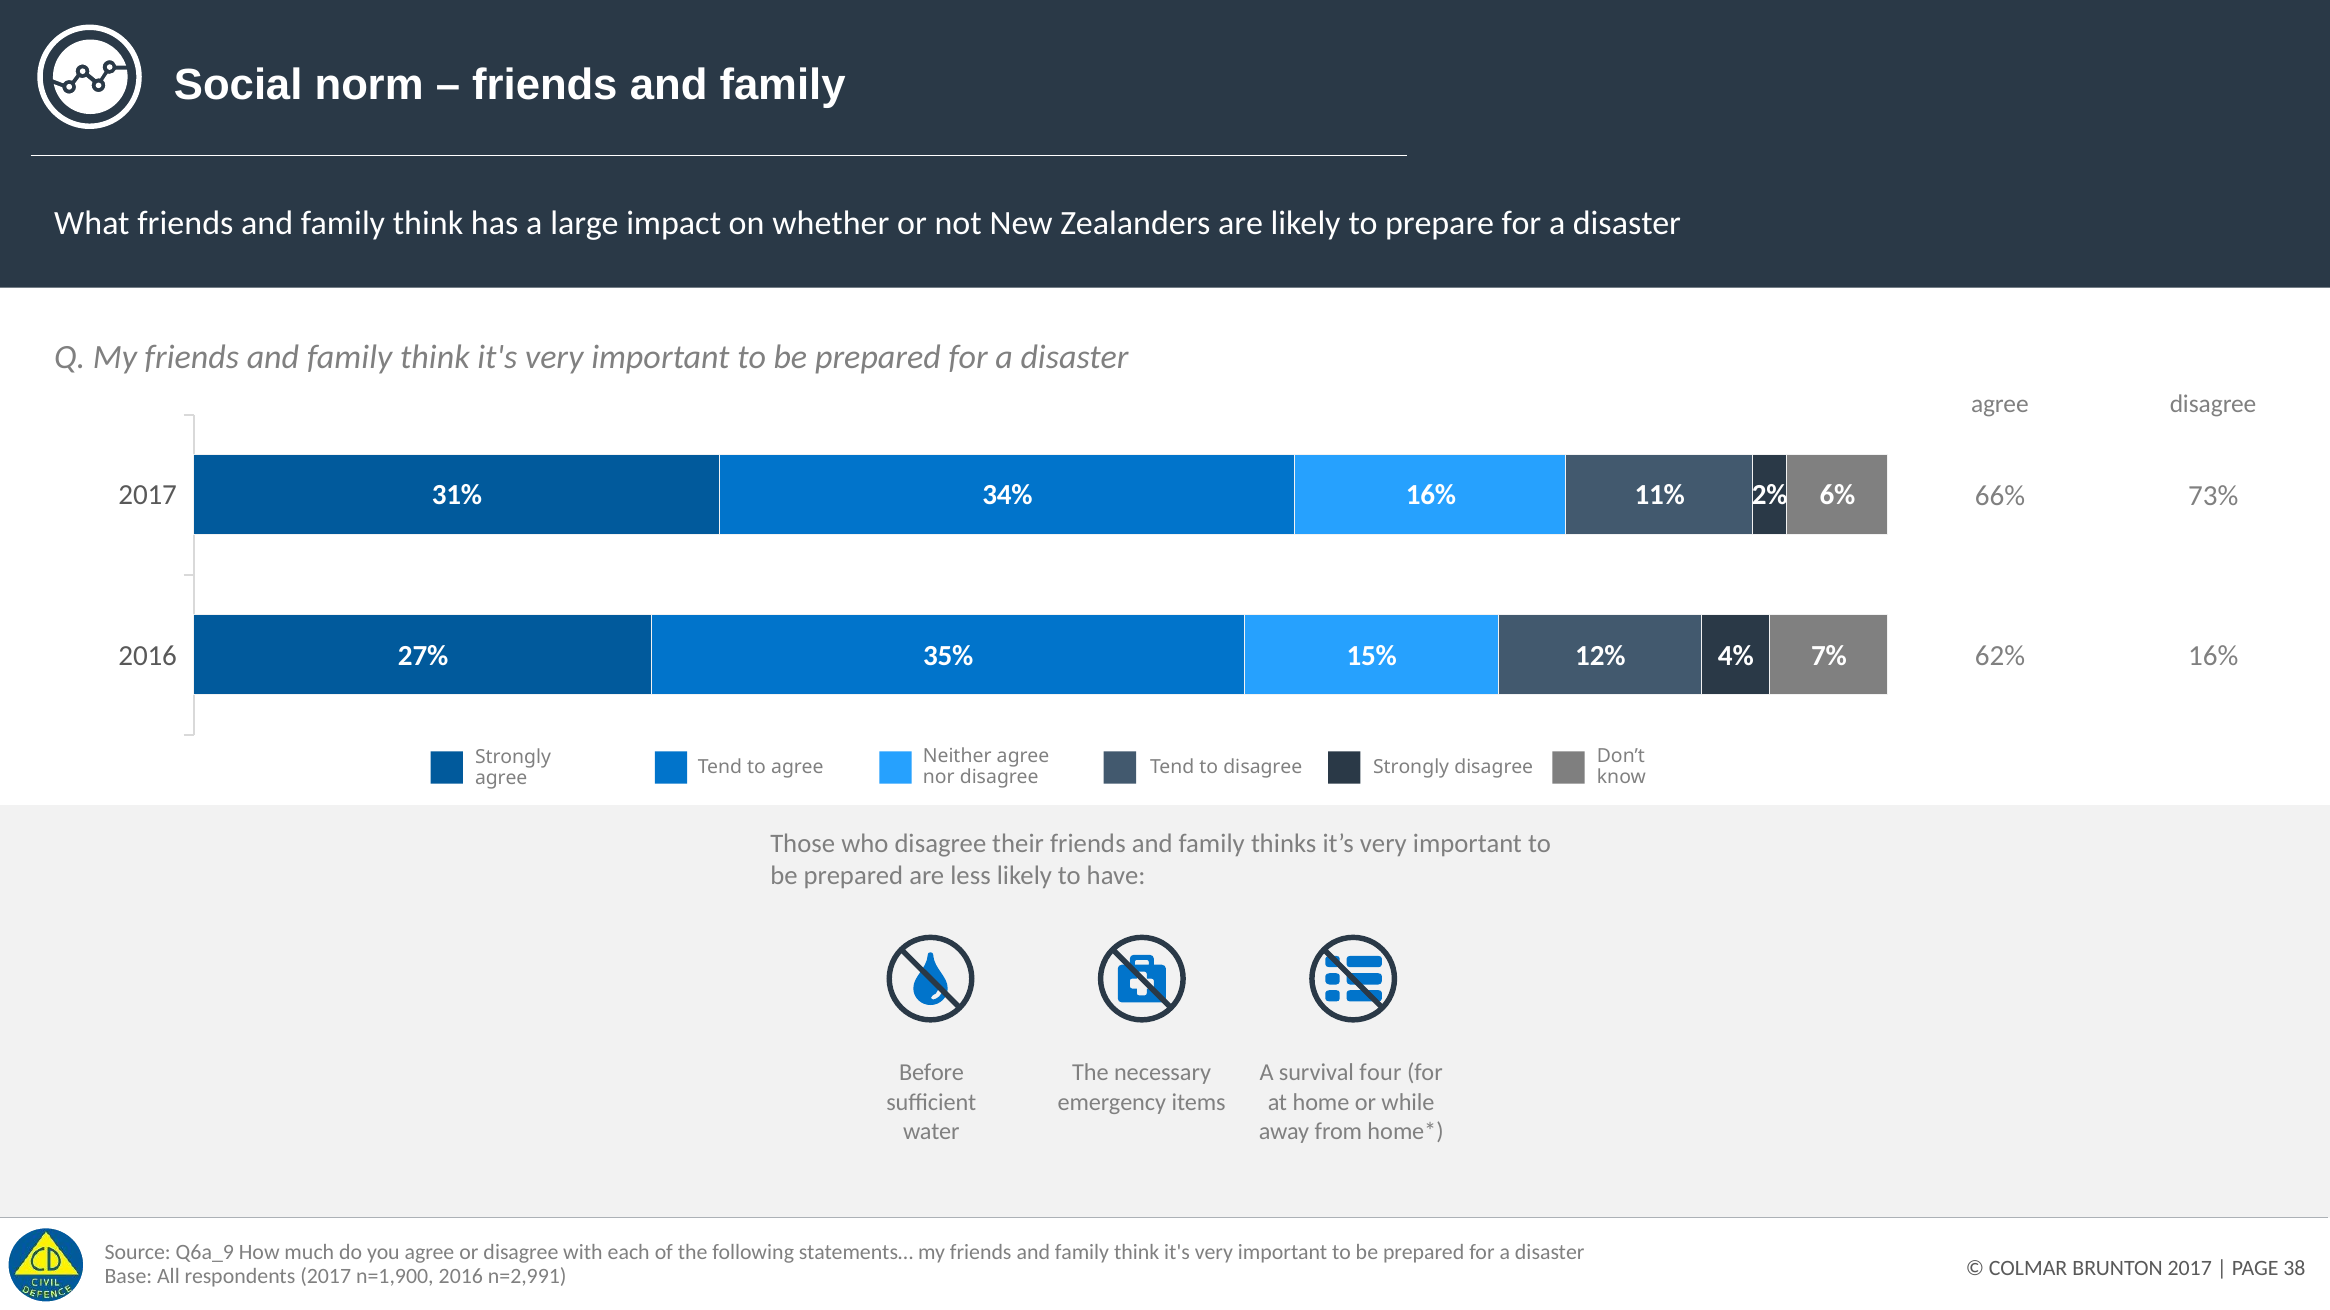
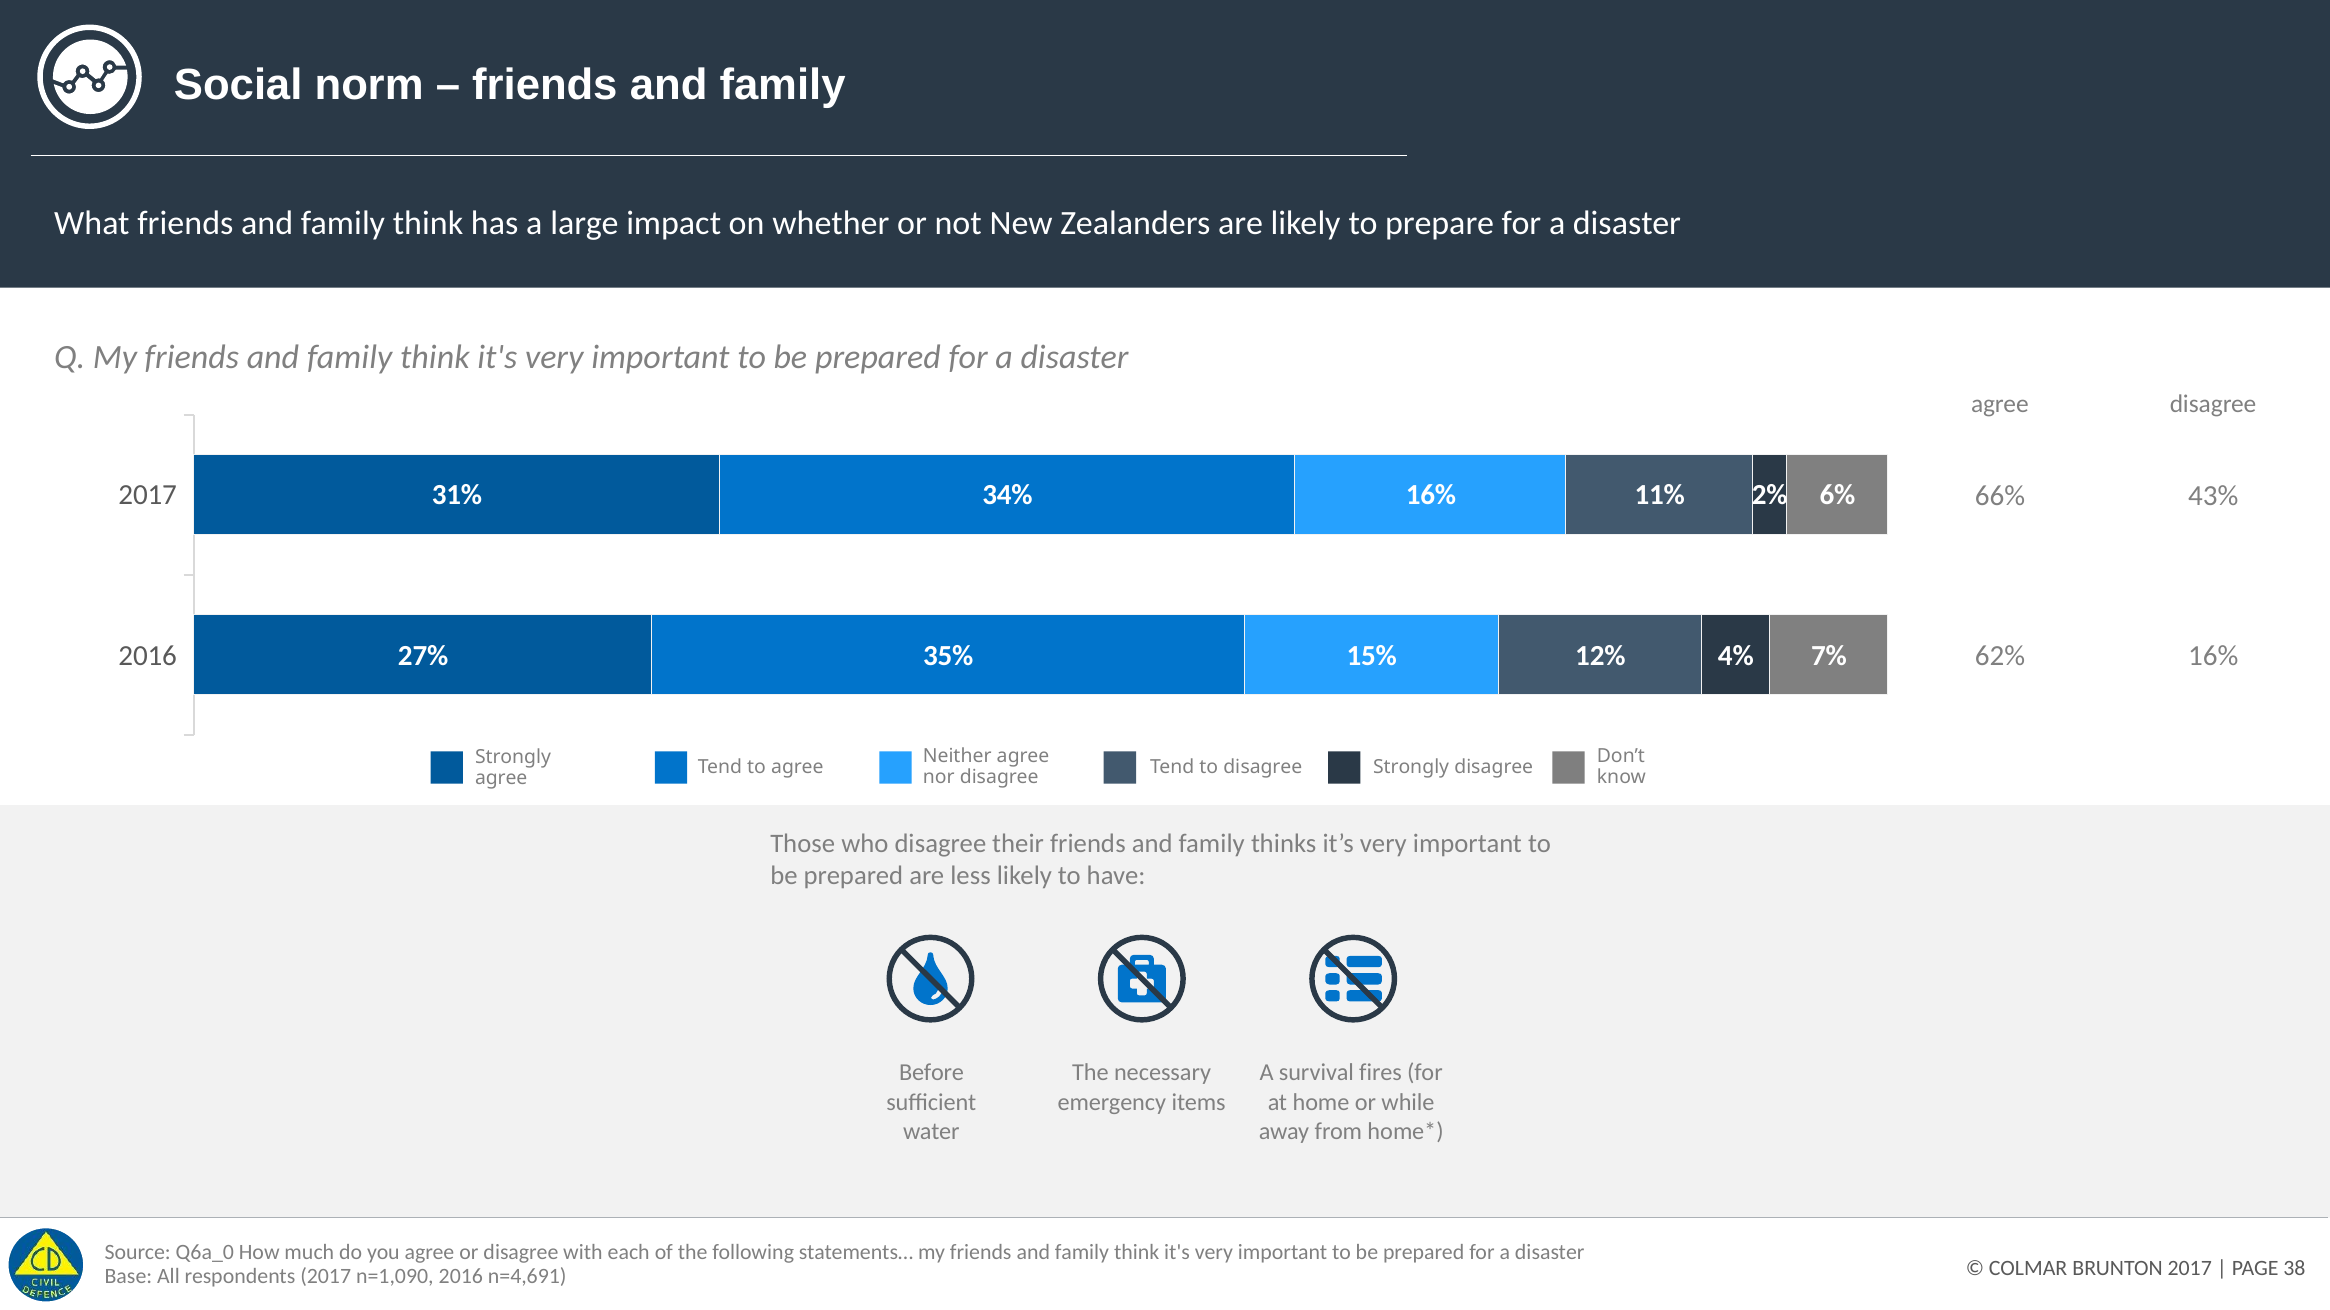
73%: 73% -> 43%
four: four -> fires
Q6a_9: Q6a_9 -> Q6a_0
n=1,900: n=1,900 -> n=1,090
n=2,991: n=2,991 -> n=4,691
